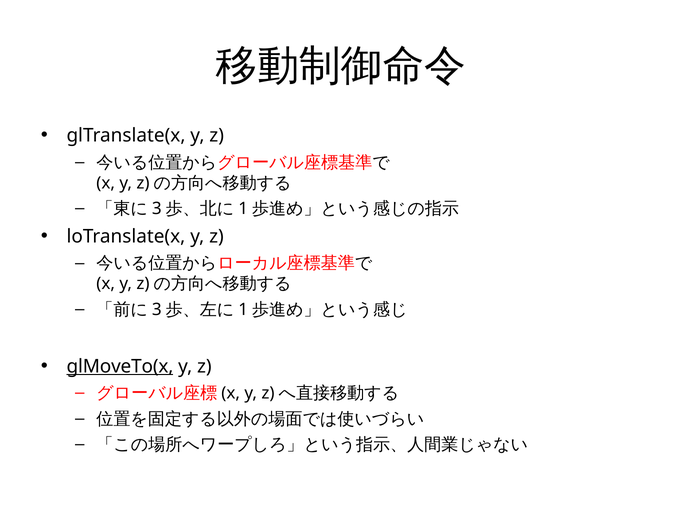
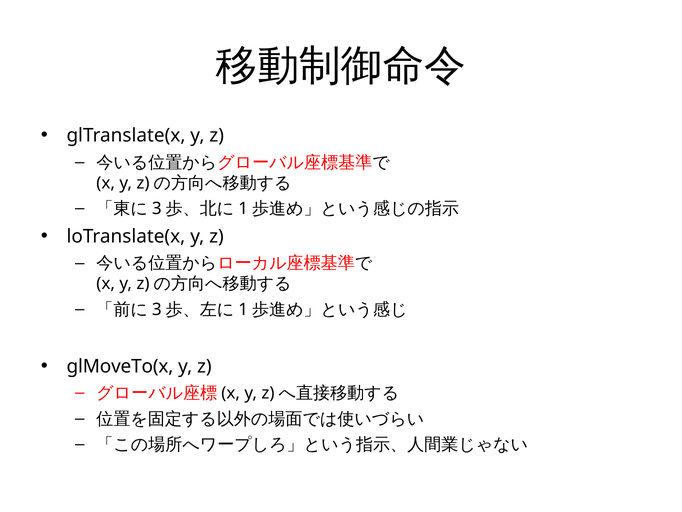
glMoveTo(x underline: present -> none
